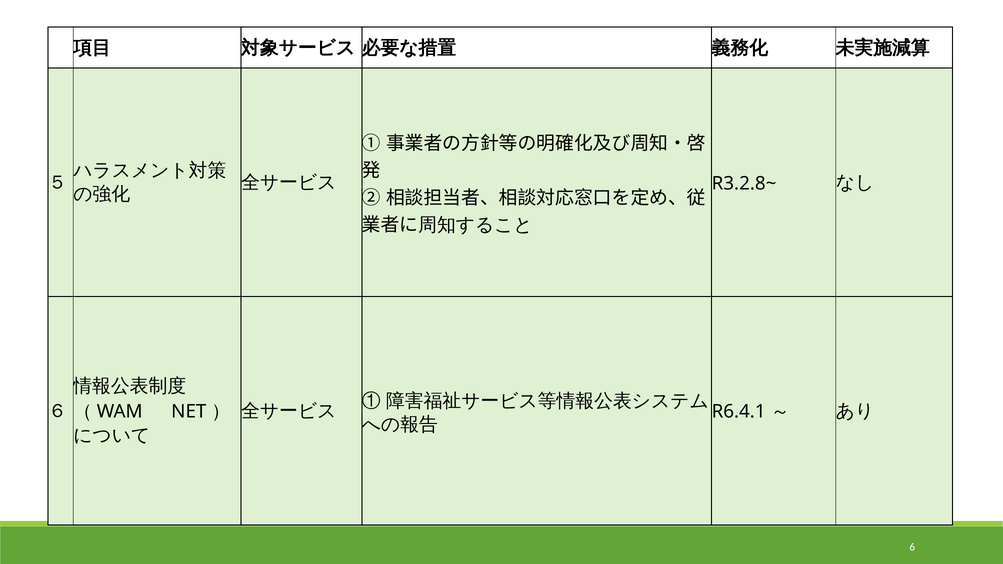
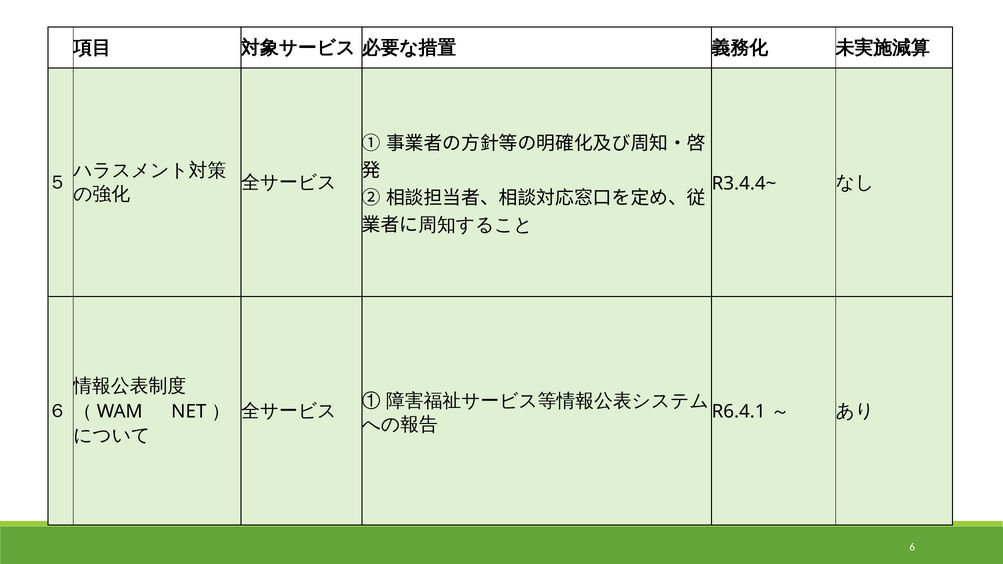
R3.2.8~: R3.2.8~ -> R3.4.4~
